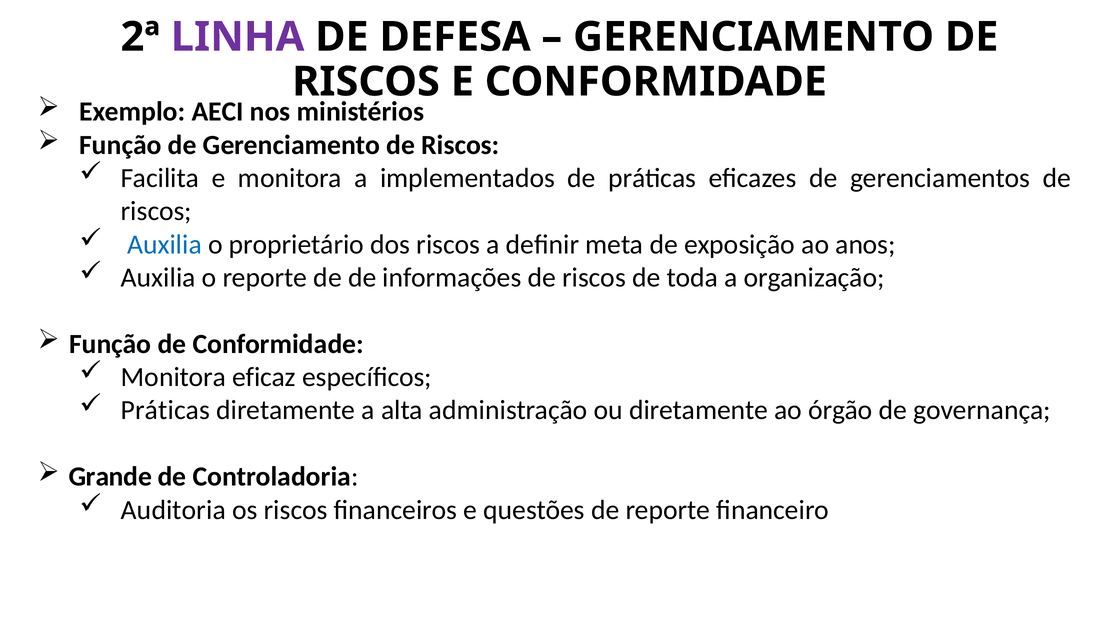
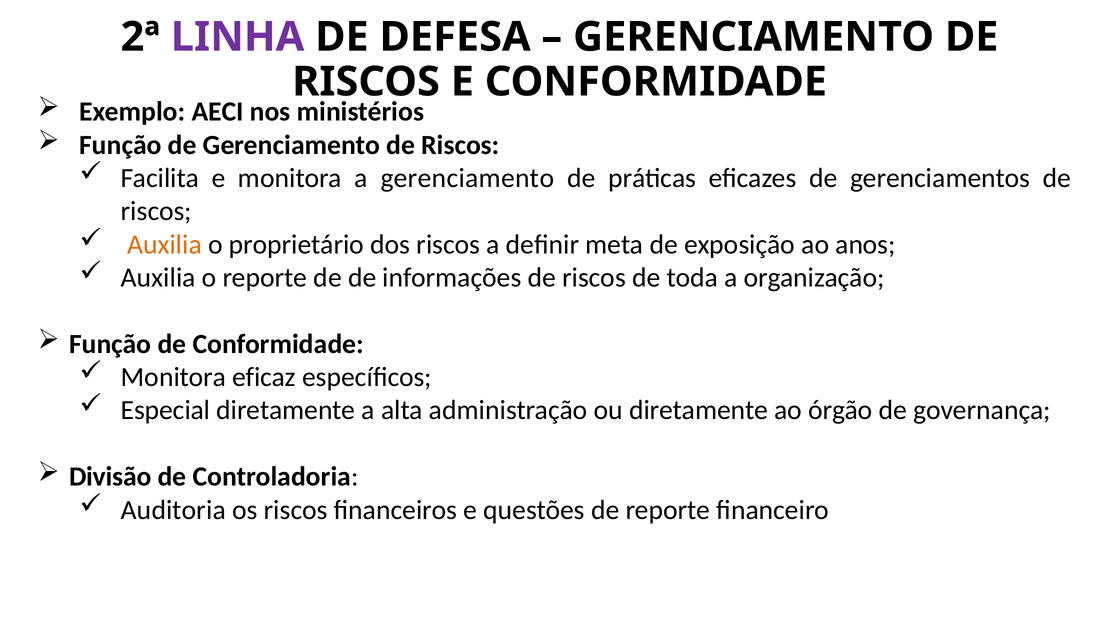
a implementados: implementados -> gerenciamento
Auxilia at (164, 245) colour: blue -> orange
Práticas at (165, 411): Práticas -> Especial
Grande: Grande -> Divisão
